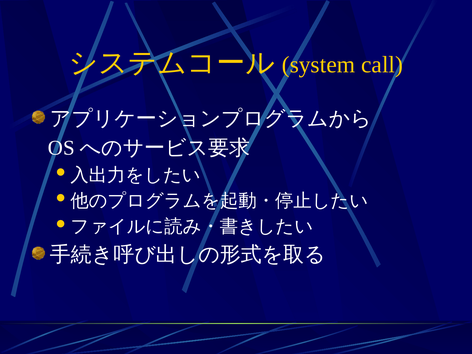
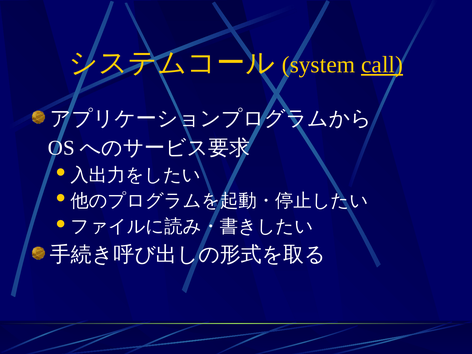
call underline: none -> present
